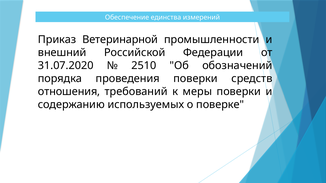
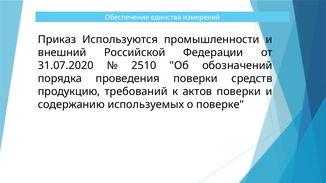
Ветеринарной: Ветеринарной -> Используются
отношения: отношения -> продукцию
меры: меры -> актов
